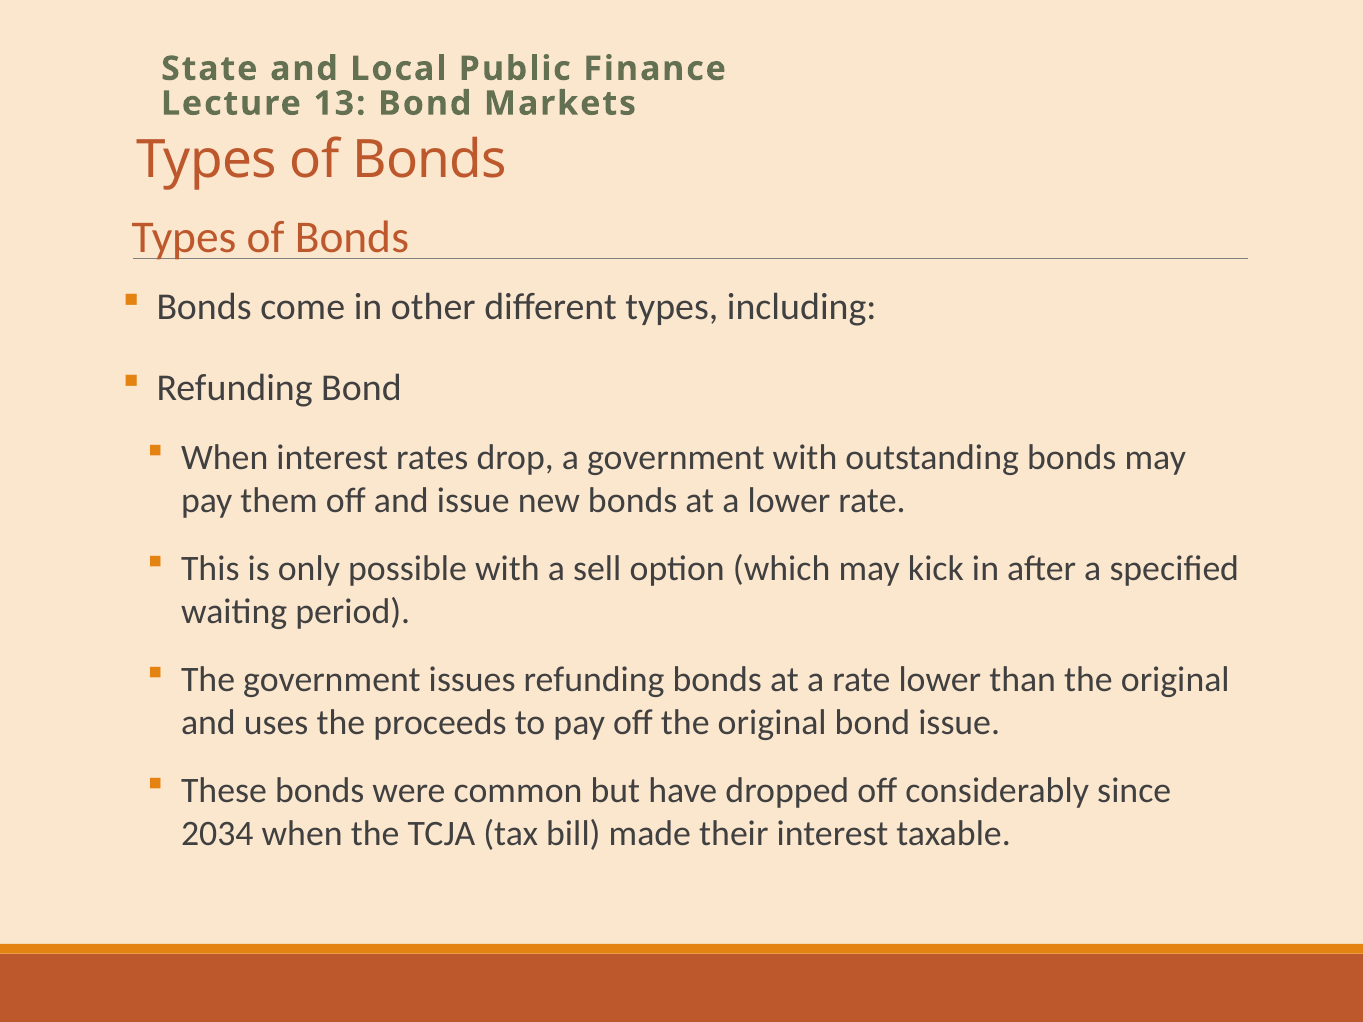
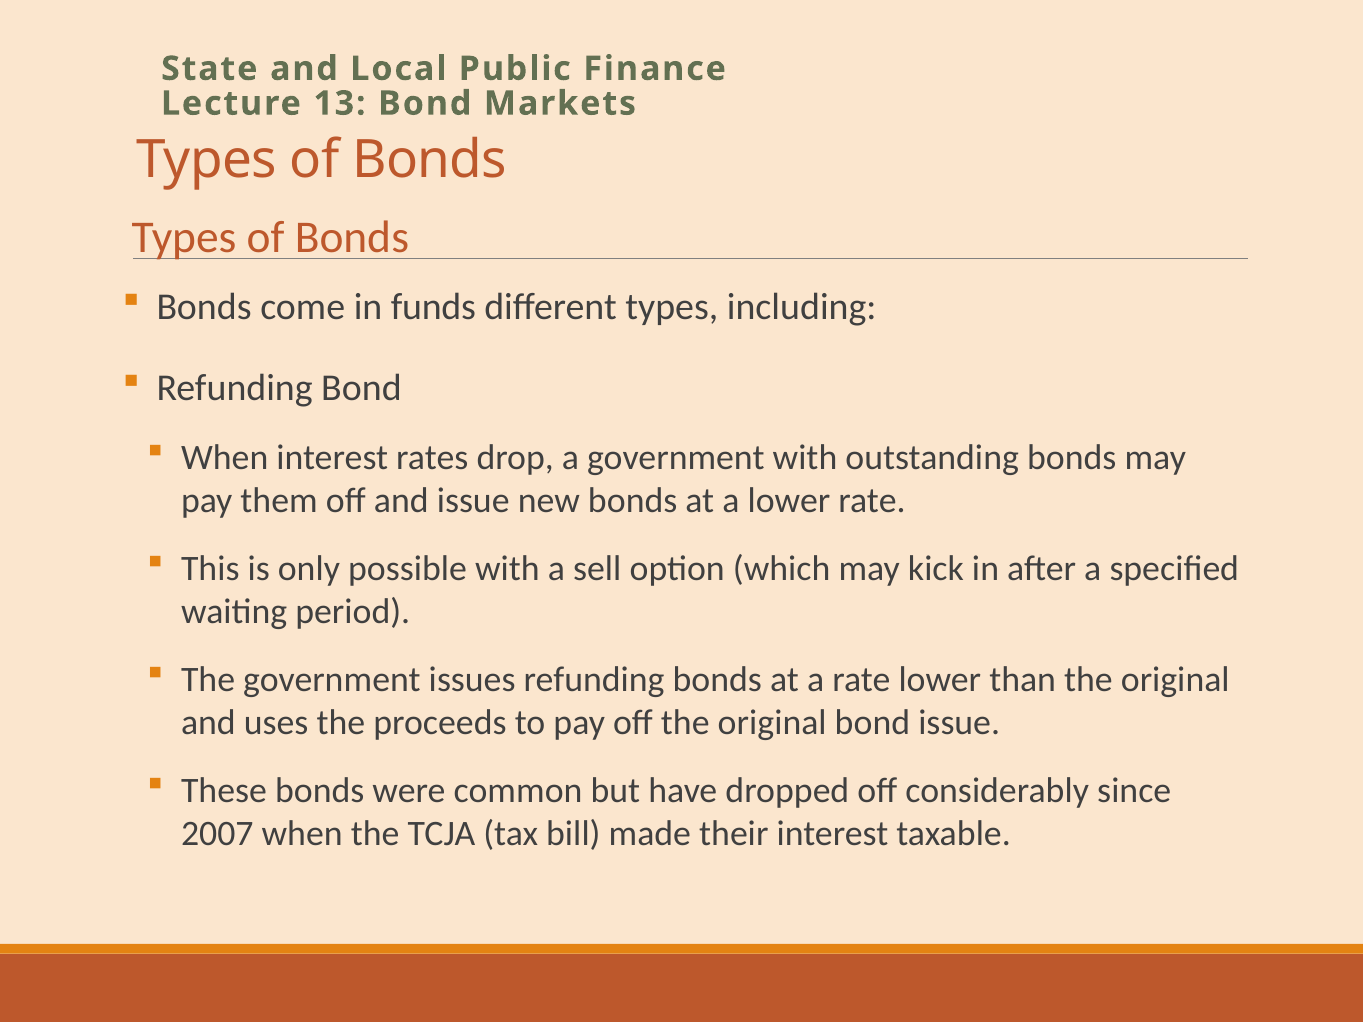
other: other -> funds
2034: 2034 -> 2007
